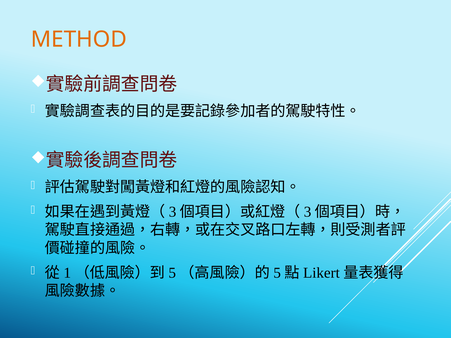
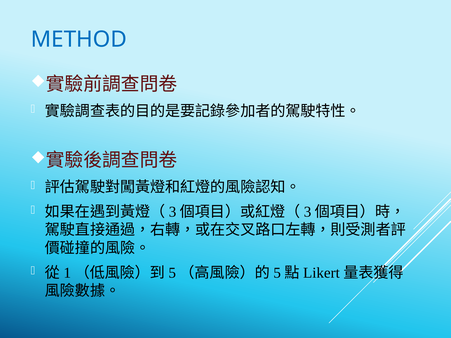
METHOD colour: orange -> blue
